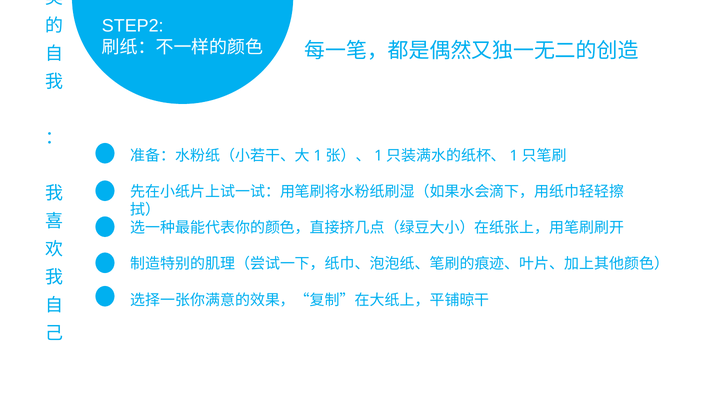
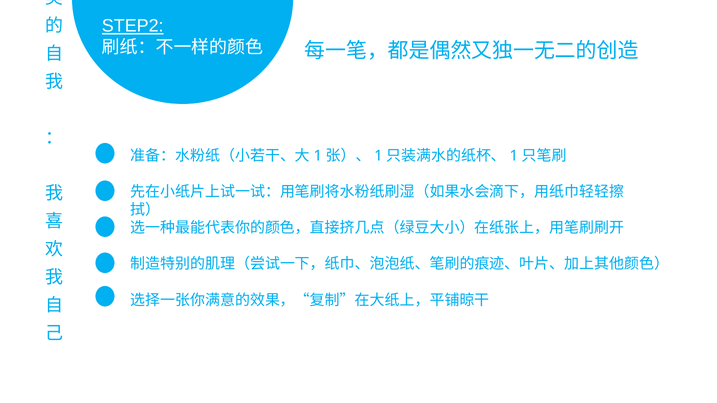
STEP2 underline: none -> present
